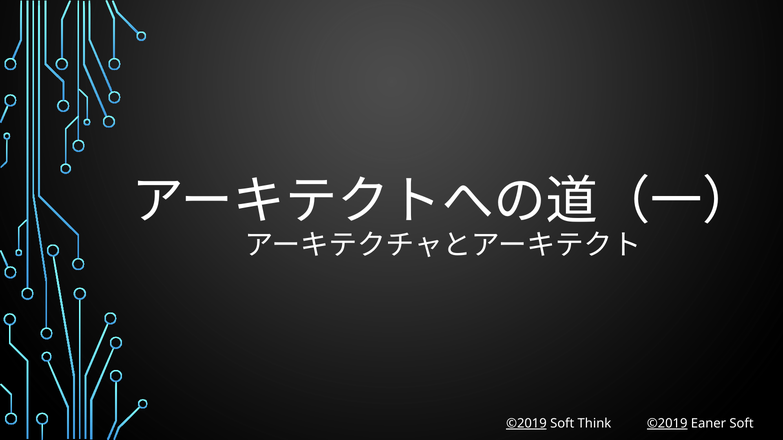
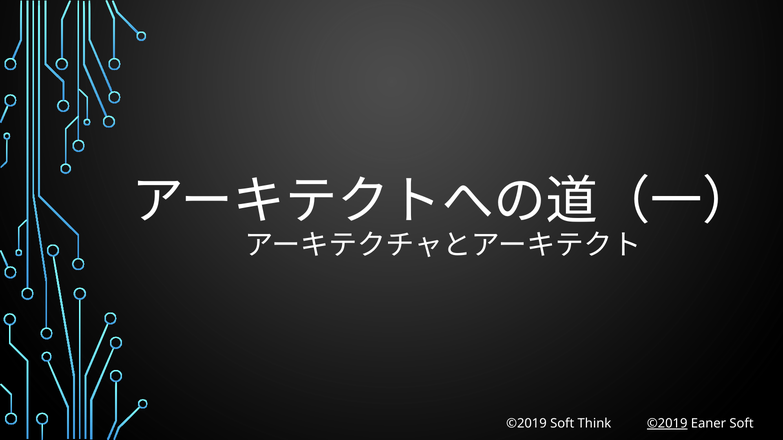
©2019 at (526, 424) underline: present -> none
